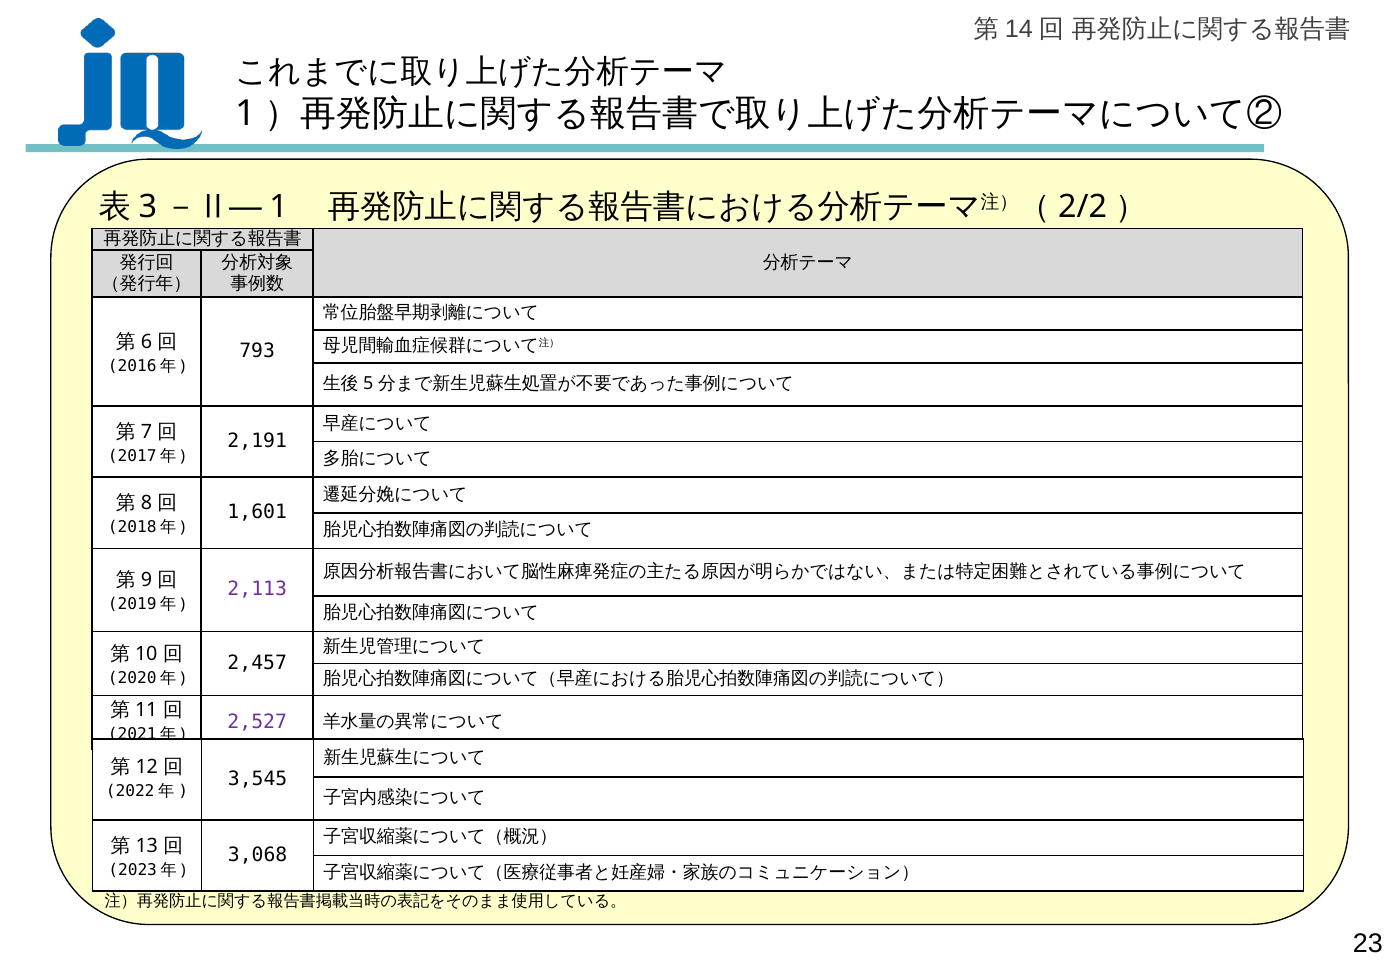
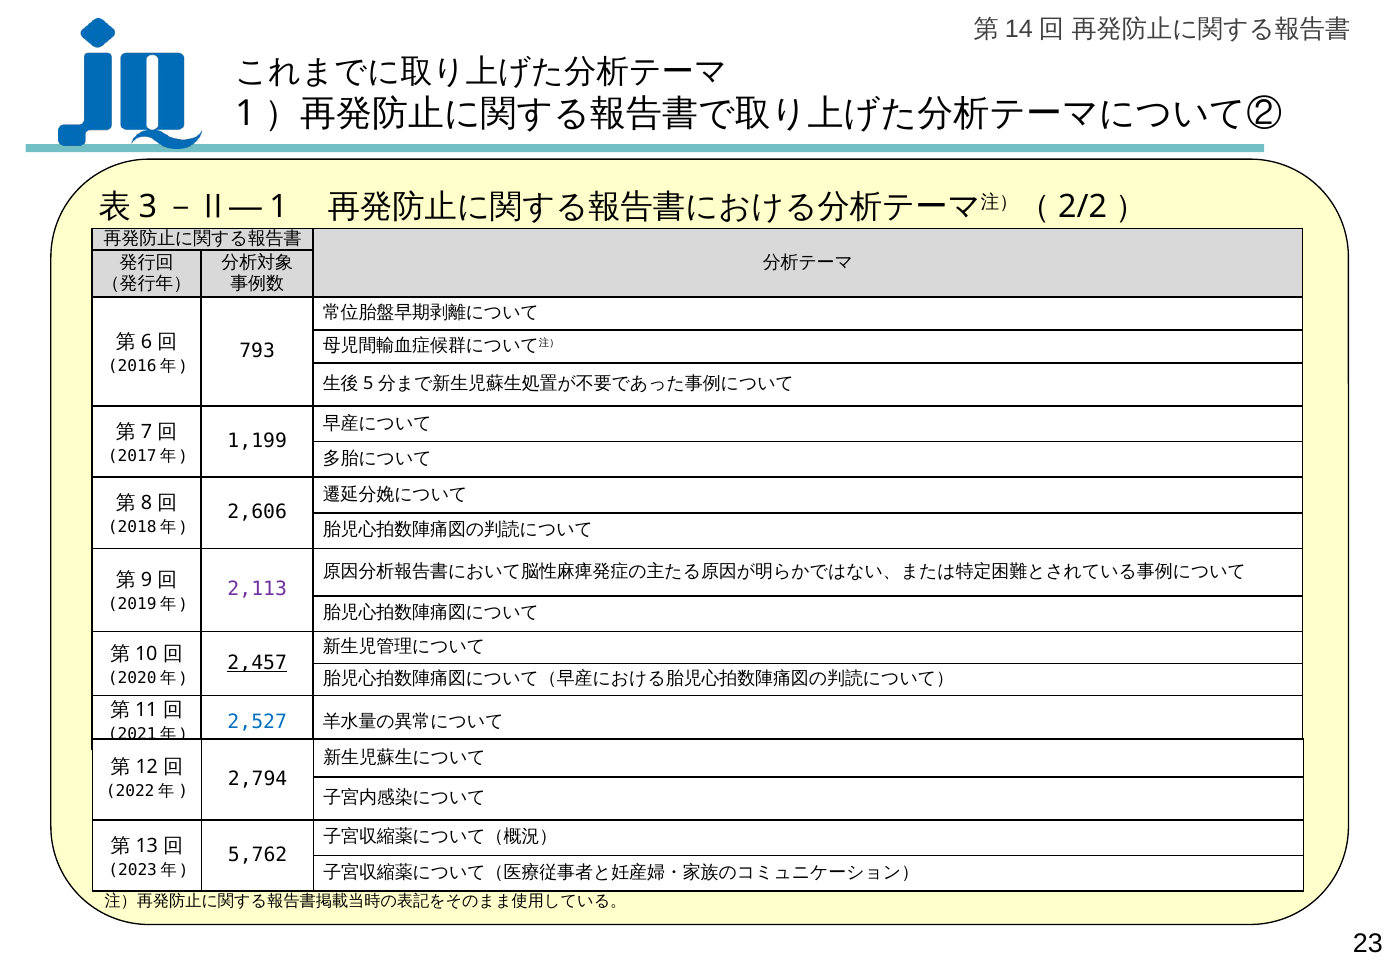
2,191: 2,191 -> 1,199
1,601: 1,601 -> 2,606
2,457 underline: none -> present
2,527 colour: purple -> blue
3,545: 3,545 -> 2,794
3,068: 3,068 -> 5,762
